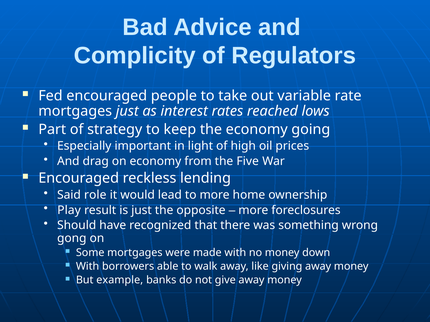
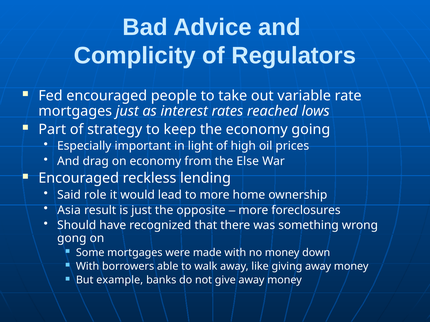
Five: Five -> Else
Play: Play -> Asia
